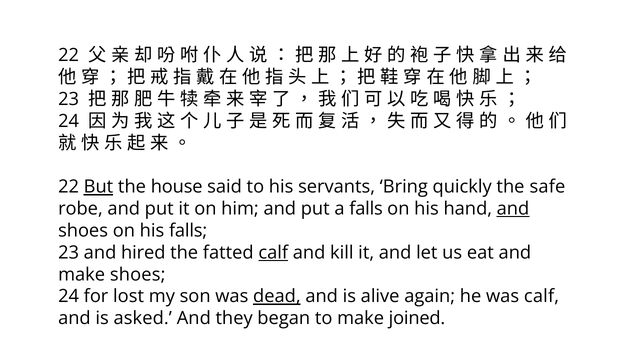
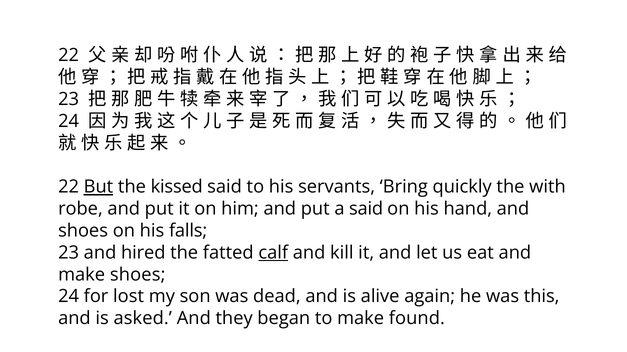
house: house -> kissed
safe: safe -> with
a falls: falls -> said
and at (513, 209) underline: present -> none
dead underline: present -> none
was calf: calf -> this
joined: joined -> found
